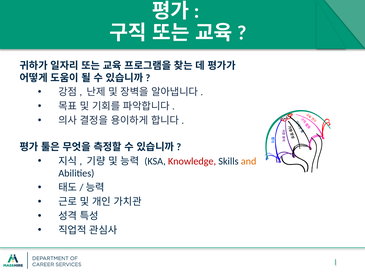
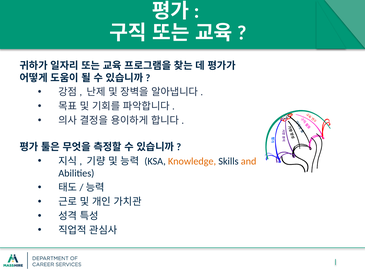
Knowledge colour: red -> orange
